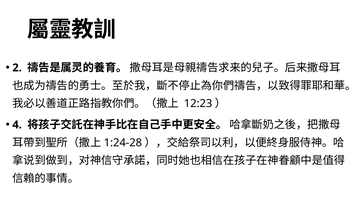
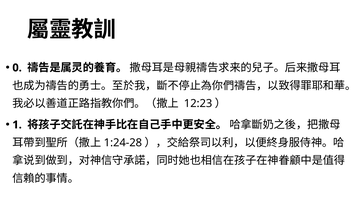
2: 2 -> 0
4: 4 -> 1
